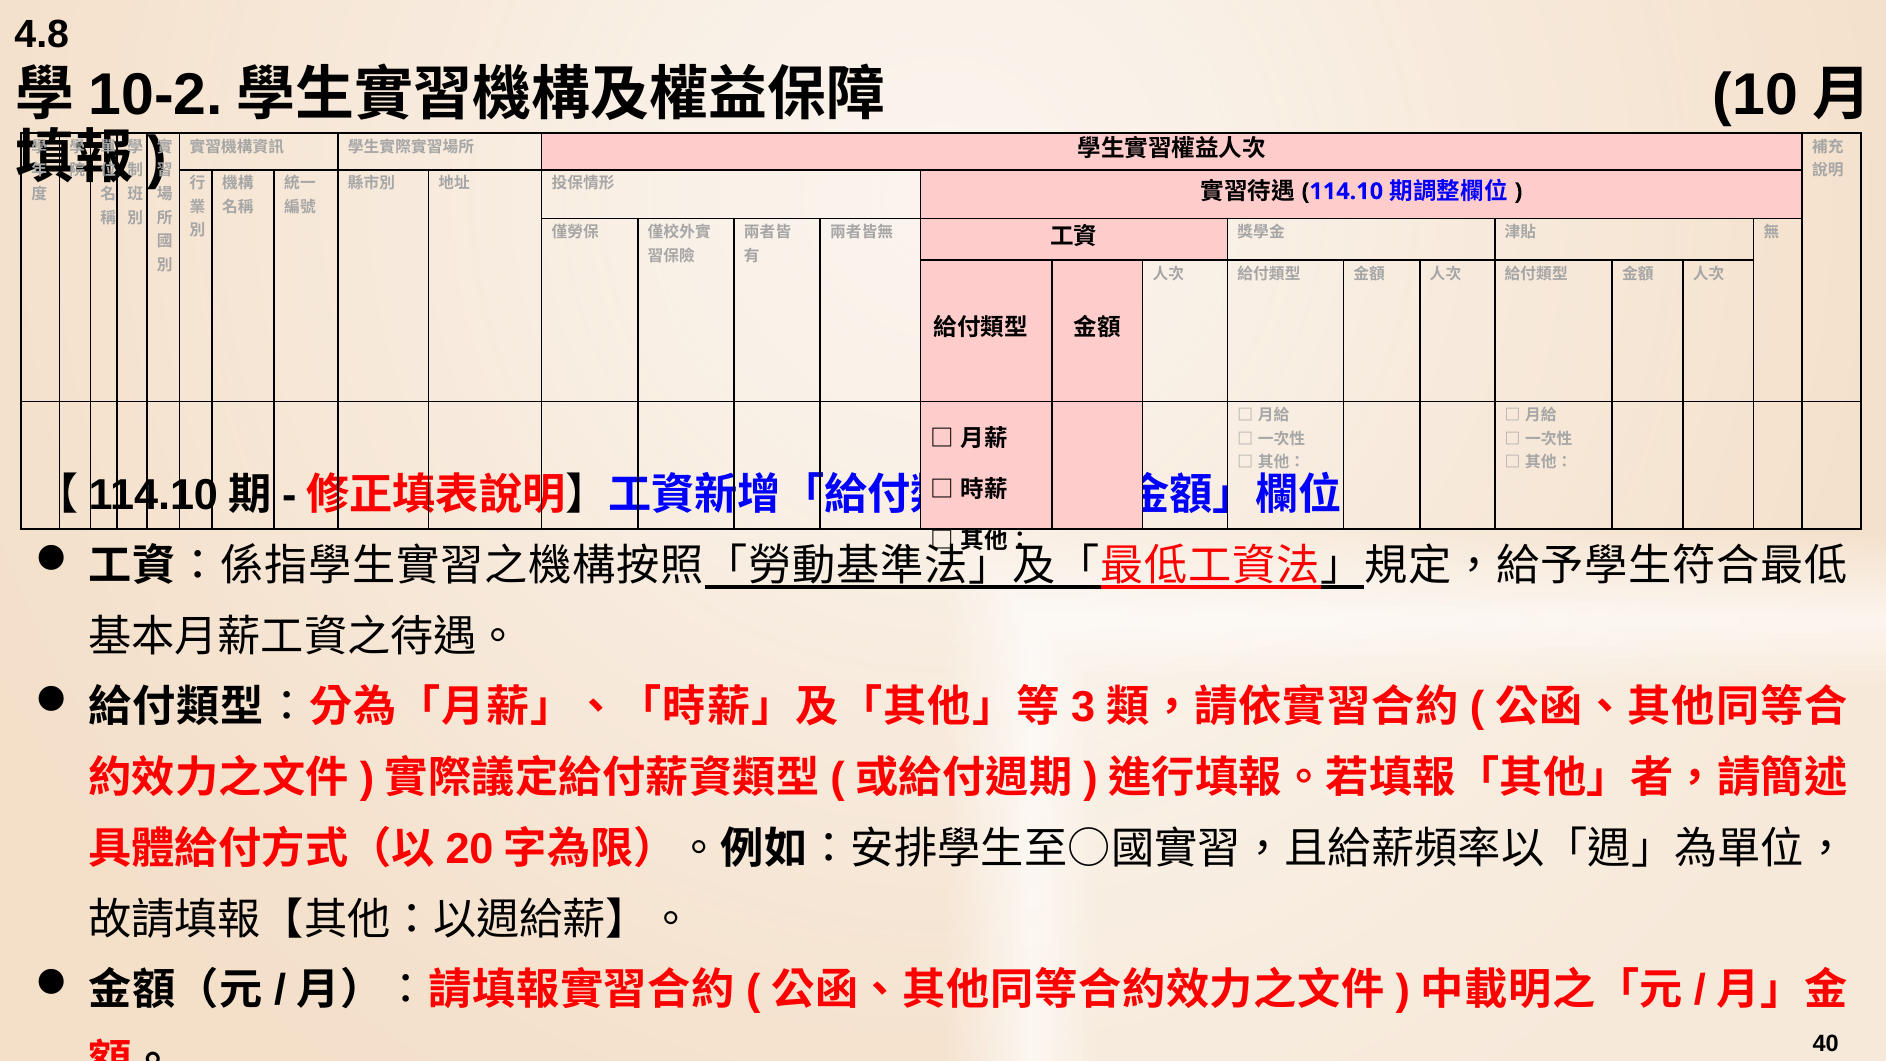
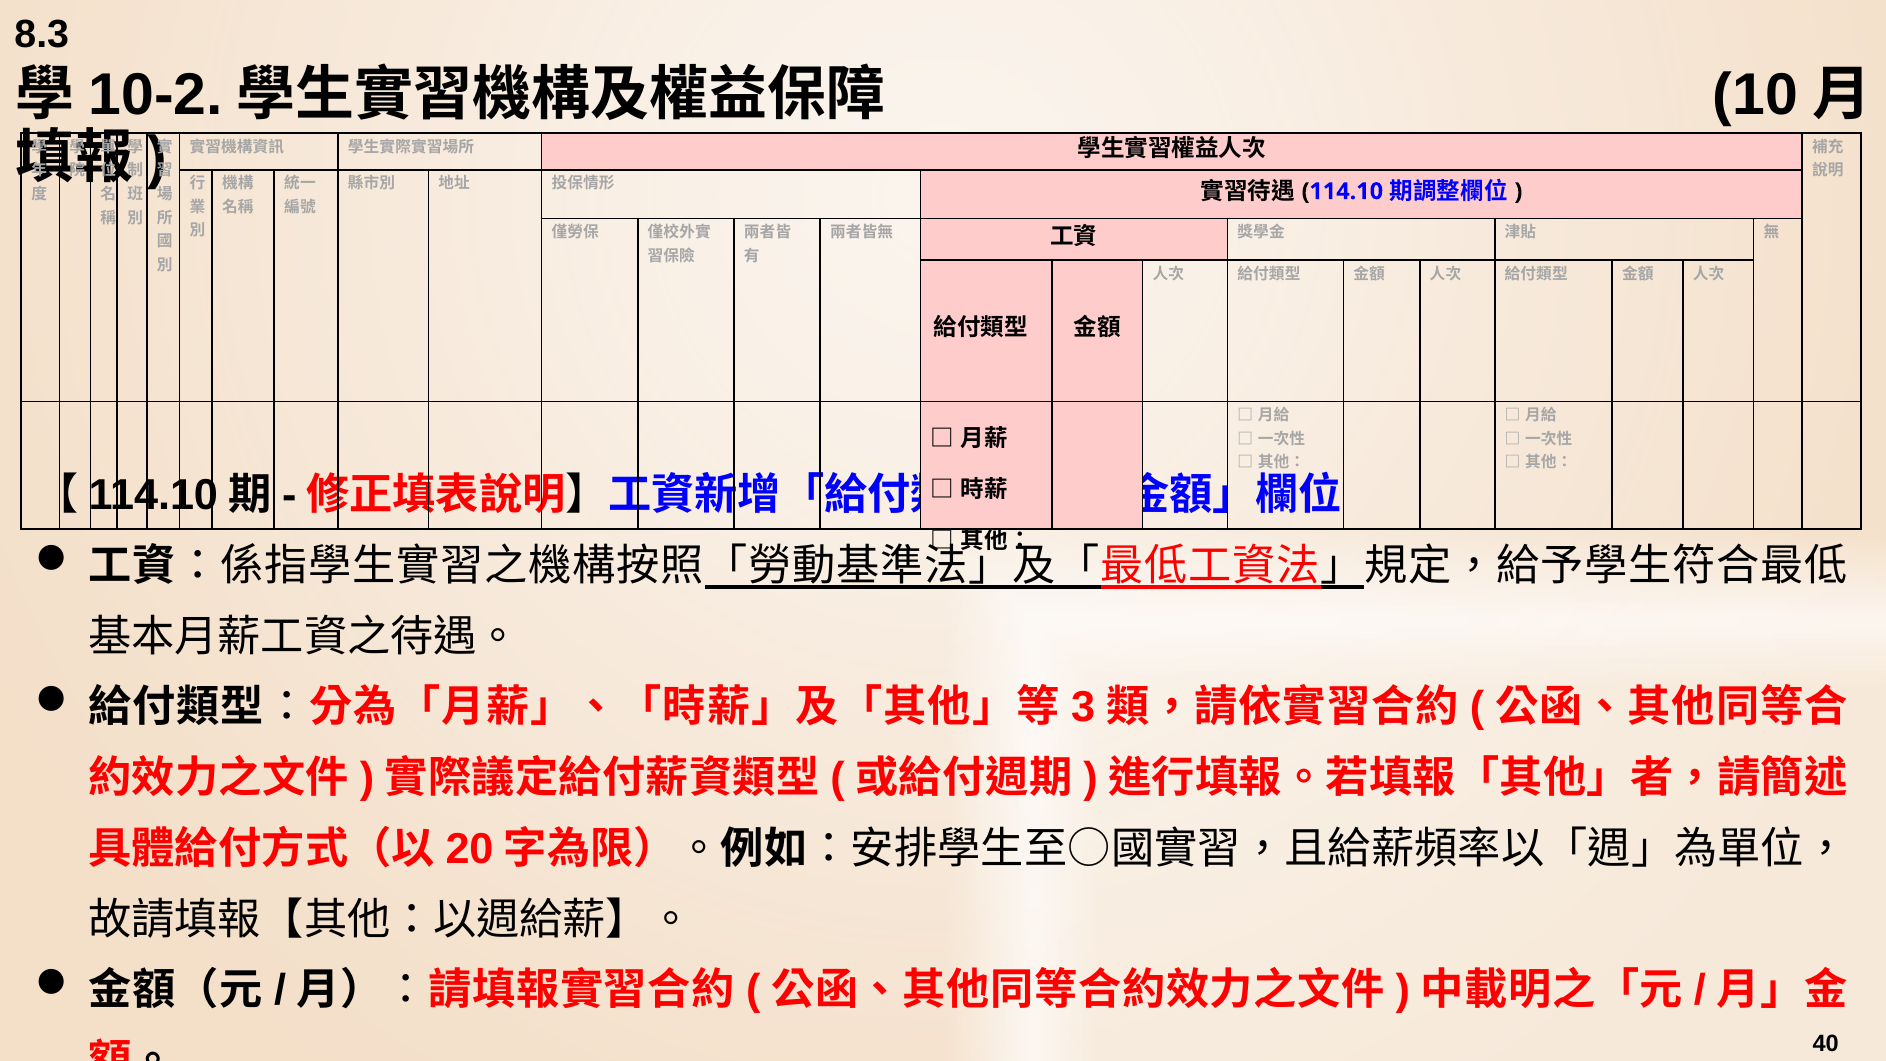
4.8: 4.8 -> 8.3
